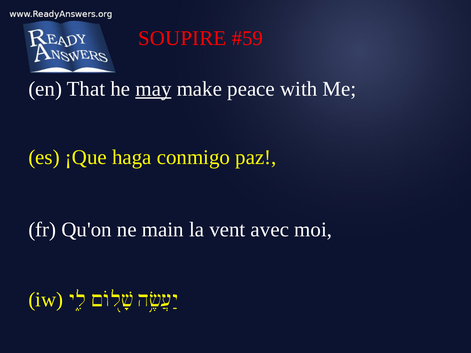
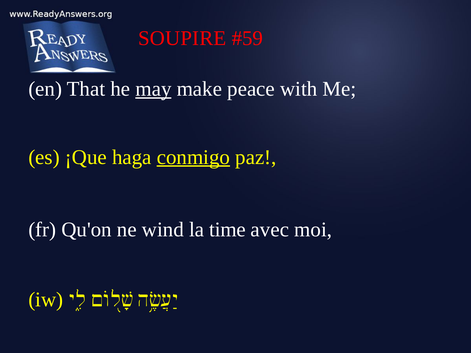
conmigo underline: none -> present
main: main -> wind
vent: vent -> time
